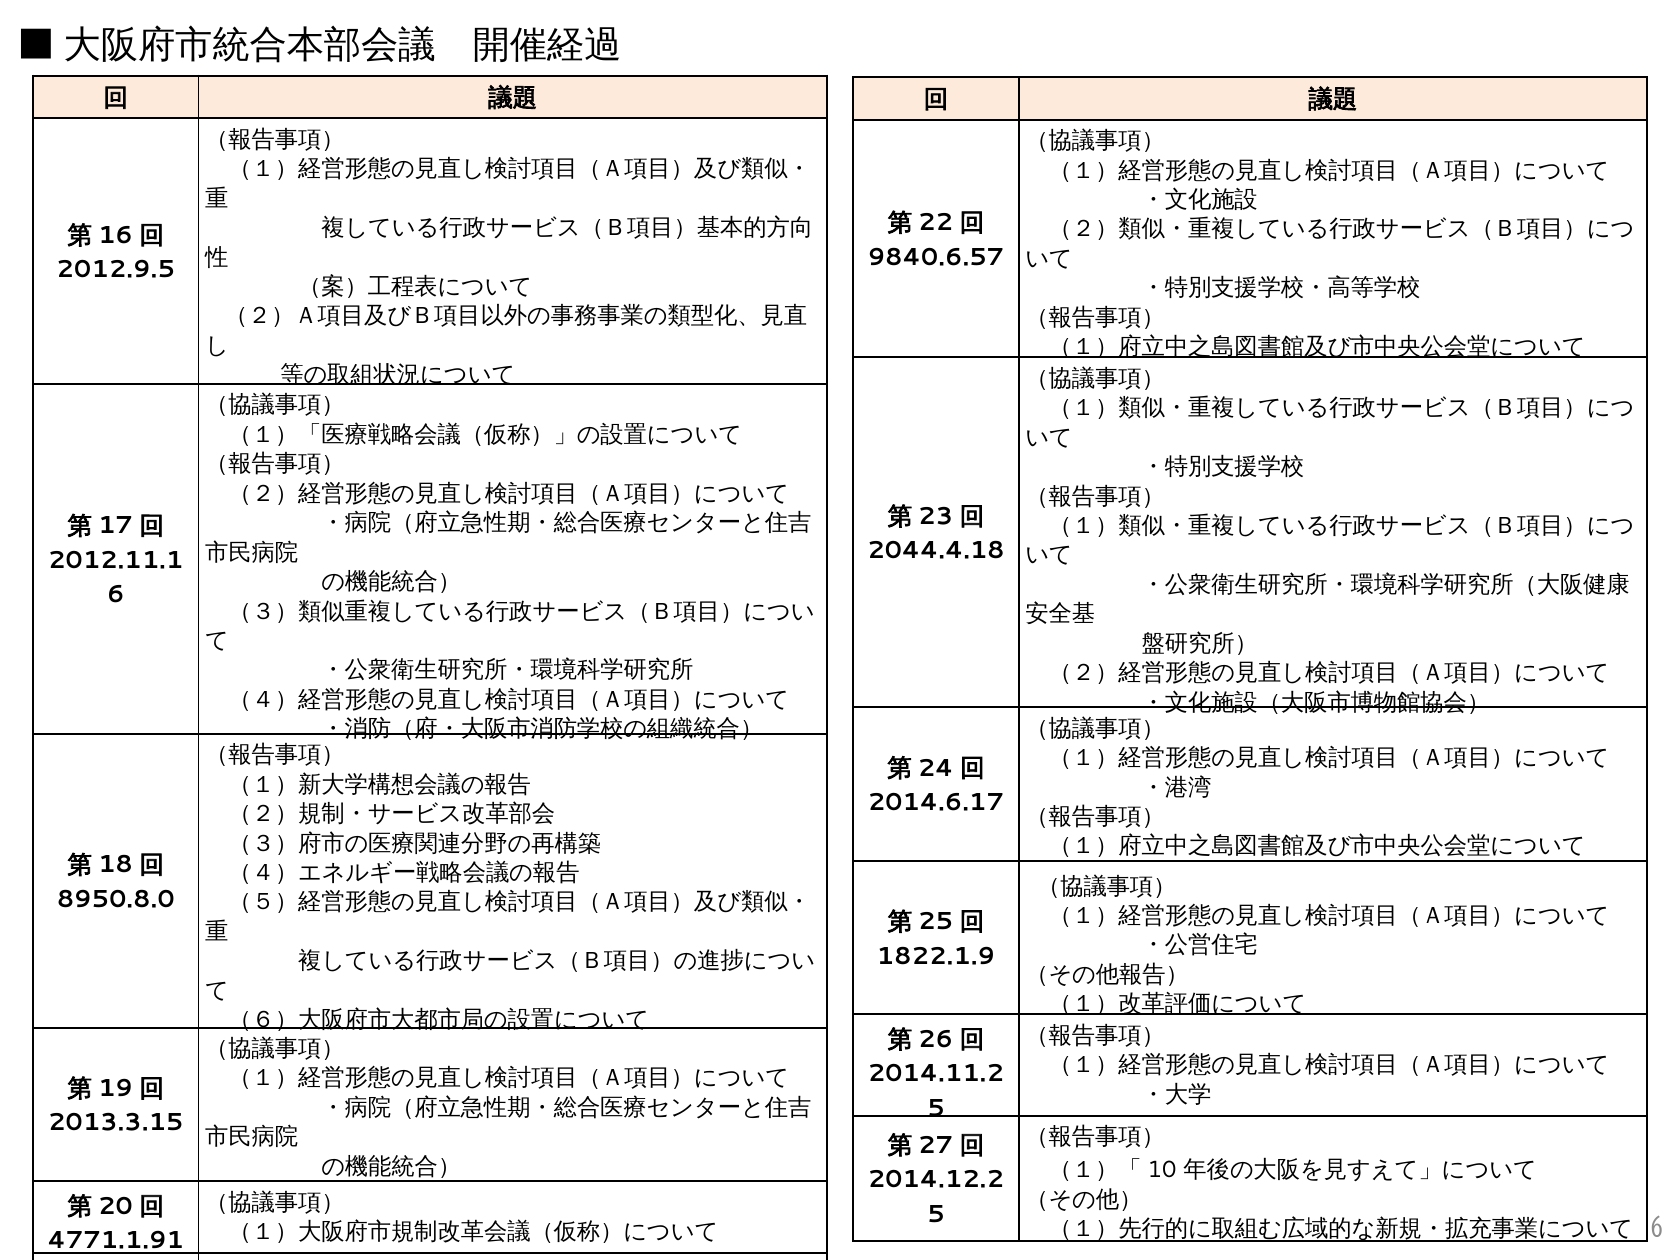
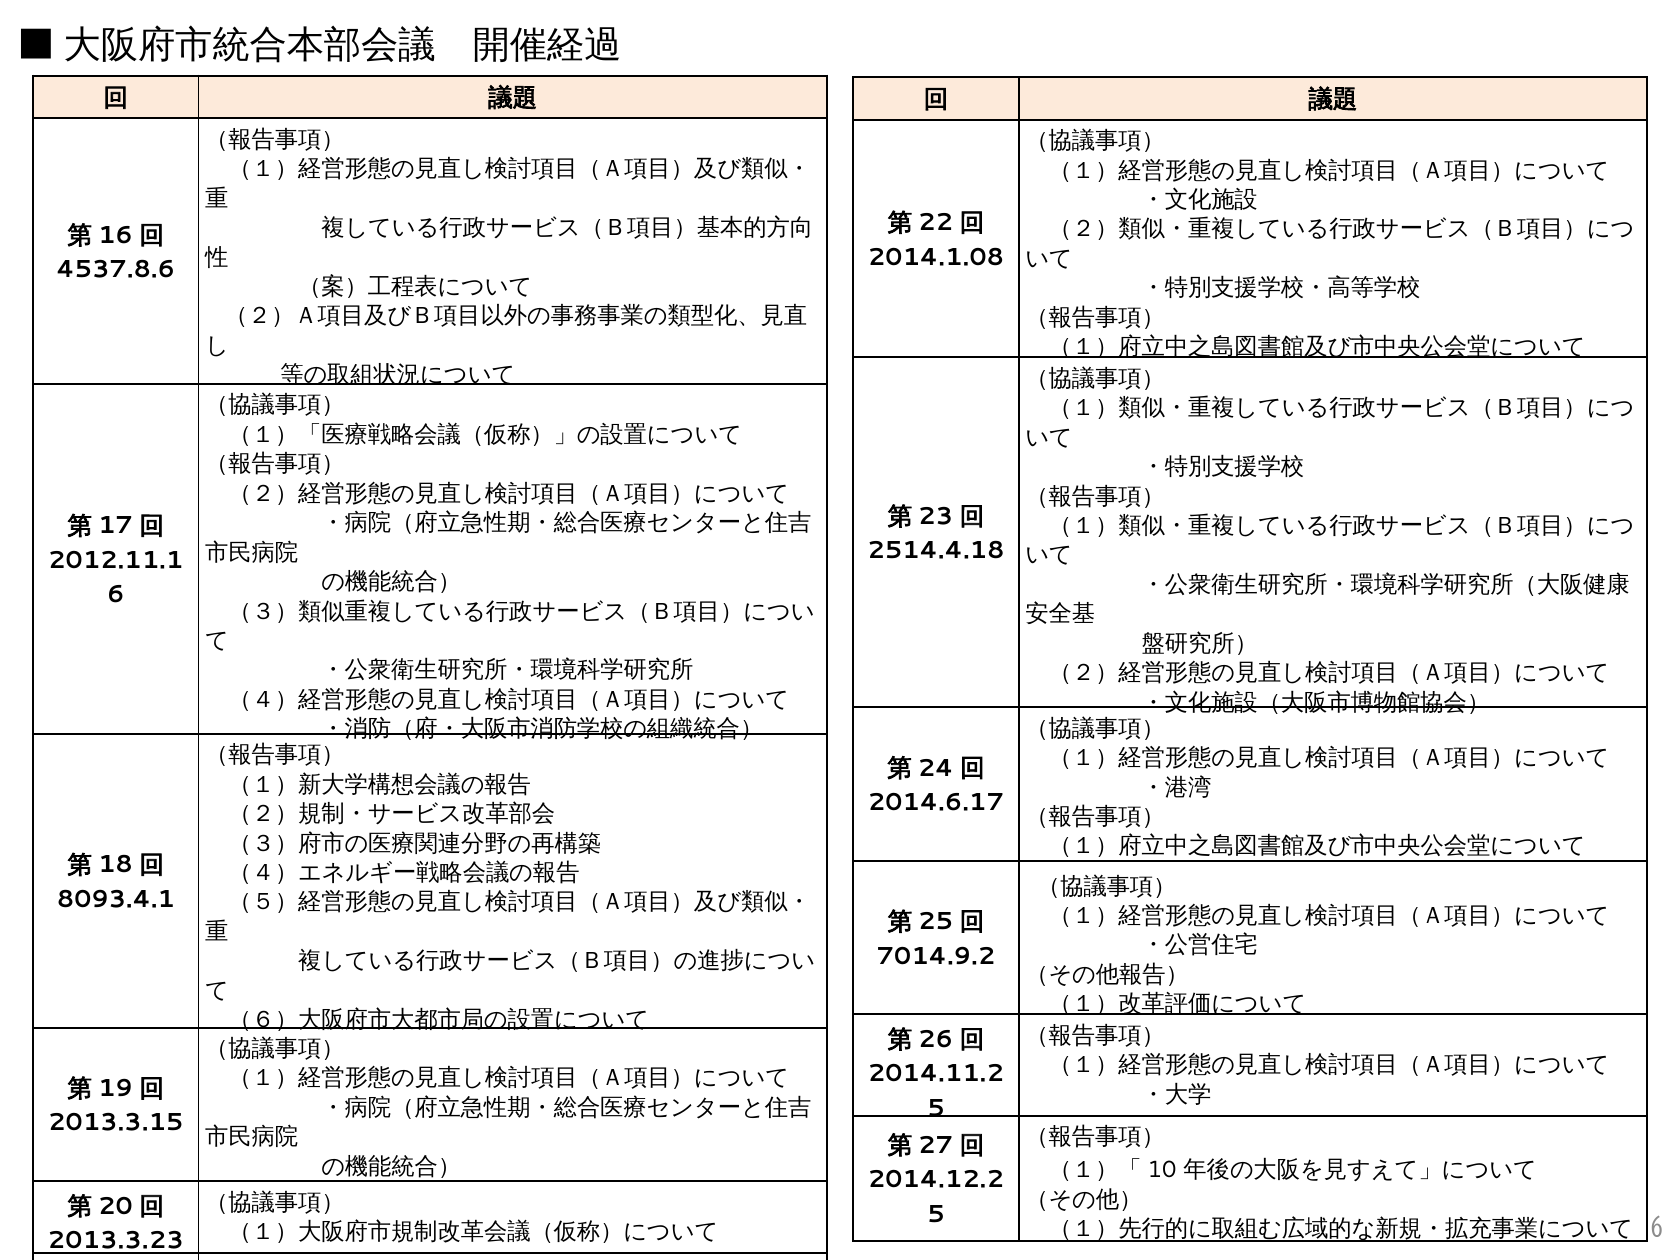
9840.6.57: 9840.6.57 -> 2014.1.08
2012.9.5: 2012.9.5 -> 4537.8.6
2044.4.18: 2044.4.18 -> 2514.4.18
8950.8.0: 8950.8.0 -> 8093.4.1
1822.1.9: 1822.1.9 -> 7014.9.2
4771.1.91: 4771.1.91 -> 2013.3.23
